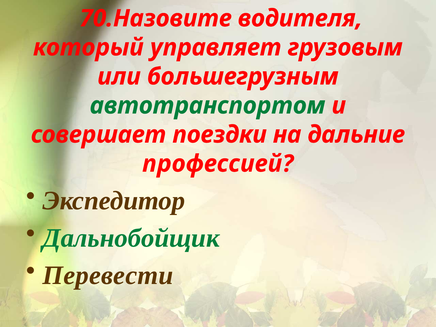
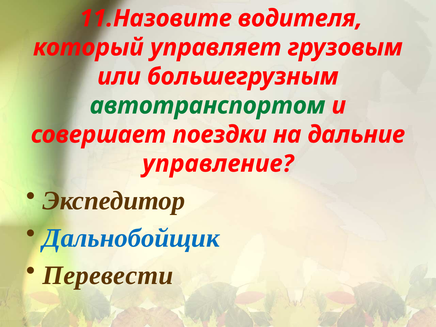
70.Назовите: 70.Назовите -> 11.Назовите
профессией: профессией -> управление
Дальнобойщик colour: green -> blue
